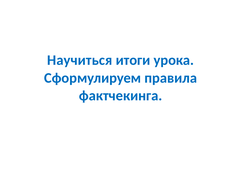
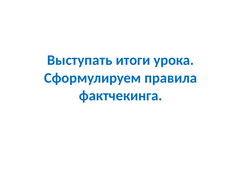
Научиться: Научиться -> Выступать
